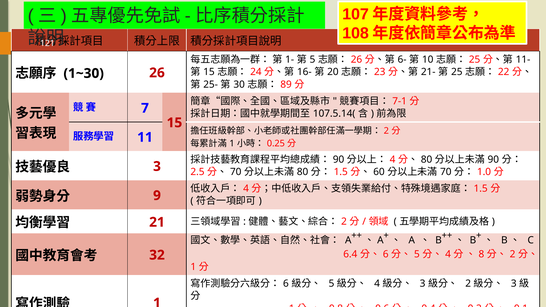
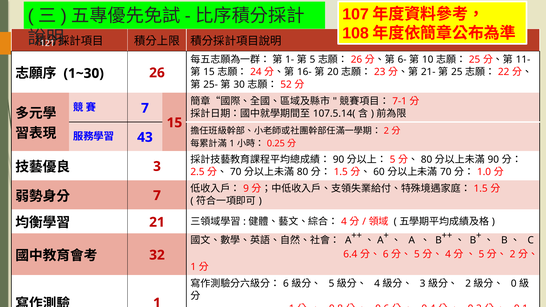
89: 89 -> 52
11: 11 -> 43
4 at (393, 159): 4 -> 5
4 at (246, 189): 4 -> 9
9 at (157, 196): 9 -> 7
2 at (344, 222): 2 -> 4
8 at (481, 254): 8 -> 5
3 at (514, 284): 3 -> 0
